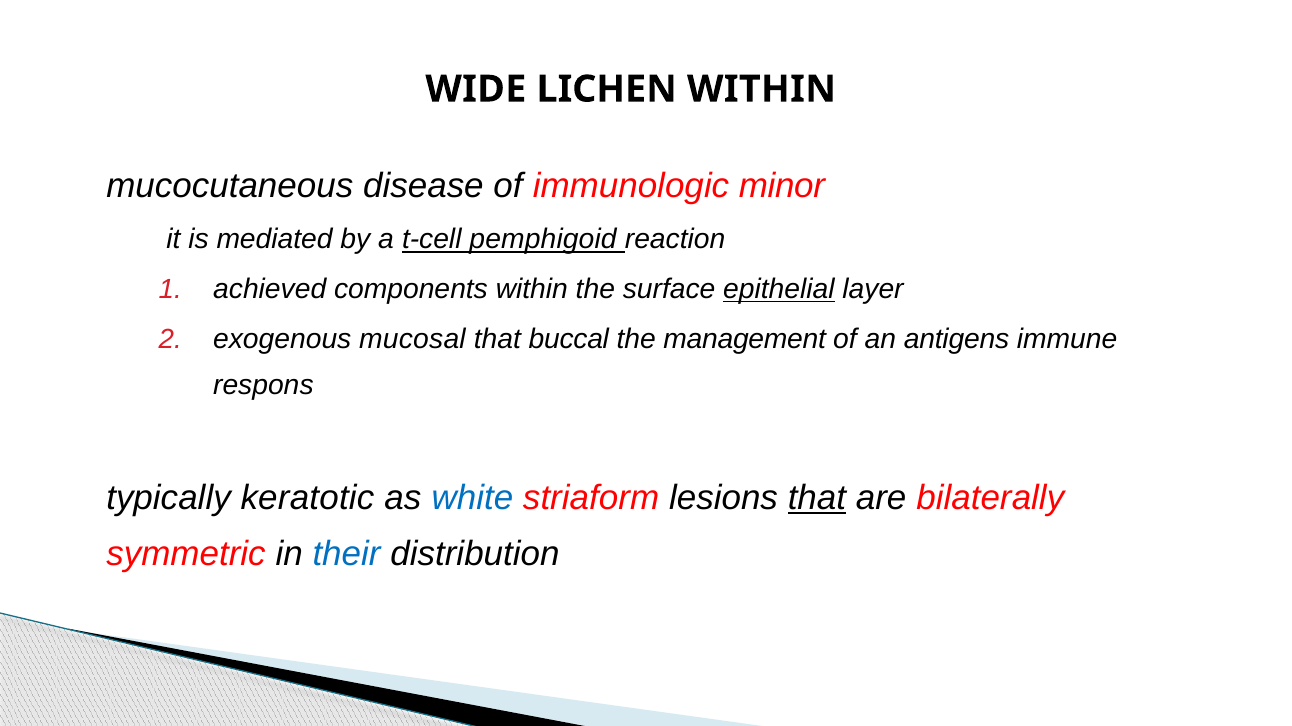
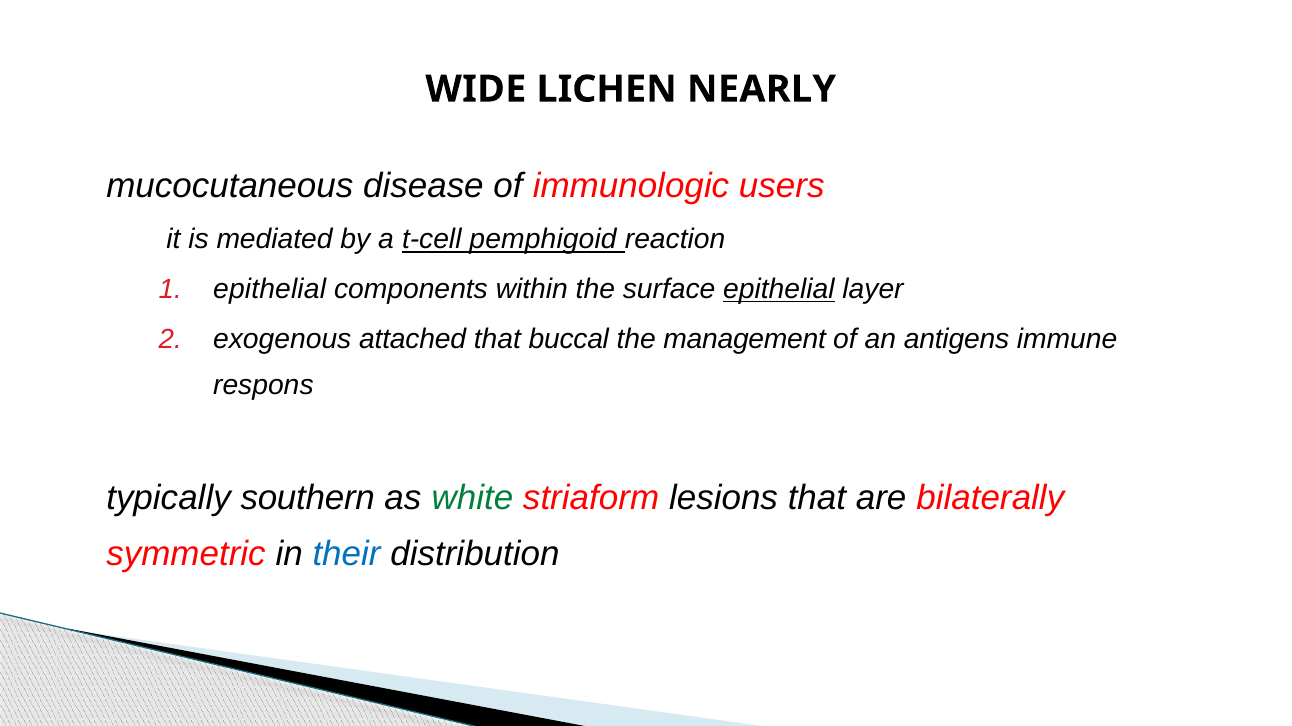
LICHEN WITHIN: WITHIN -> NEARLY
minor: minor -> users
achieved at (270, 290): achieved -> epithelial
mucosal: mucosal -> attached
keratotic: keratotic -> southern
white colour: blue -> green
that at (817, 498) underline: present -> none
